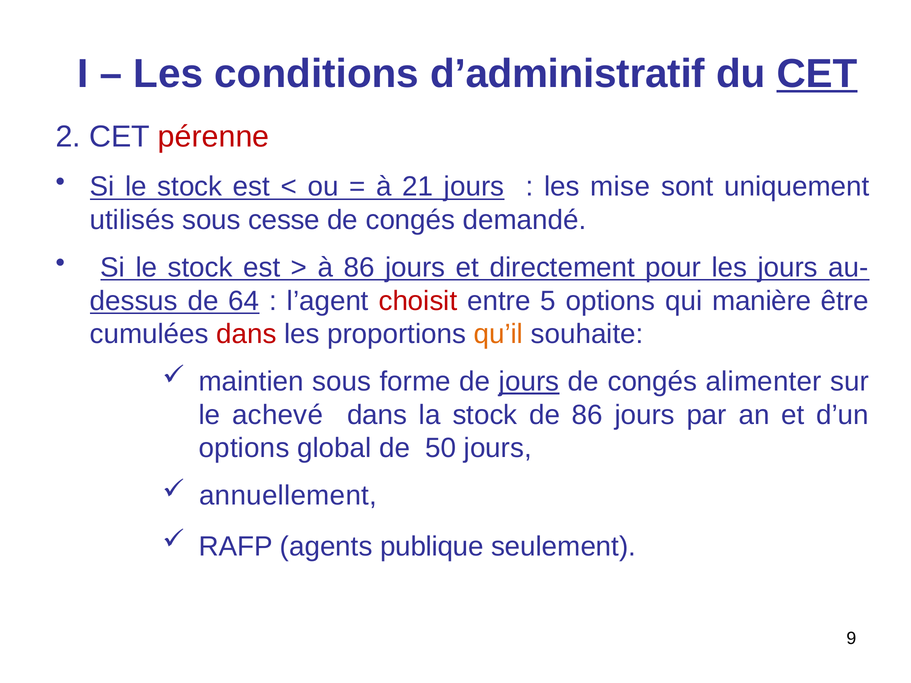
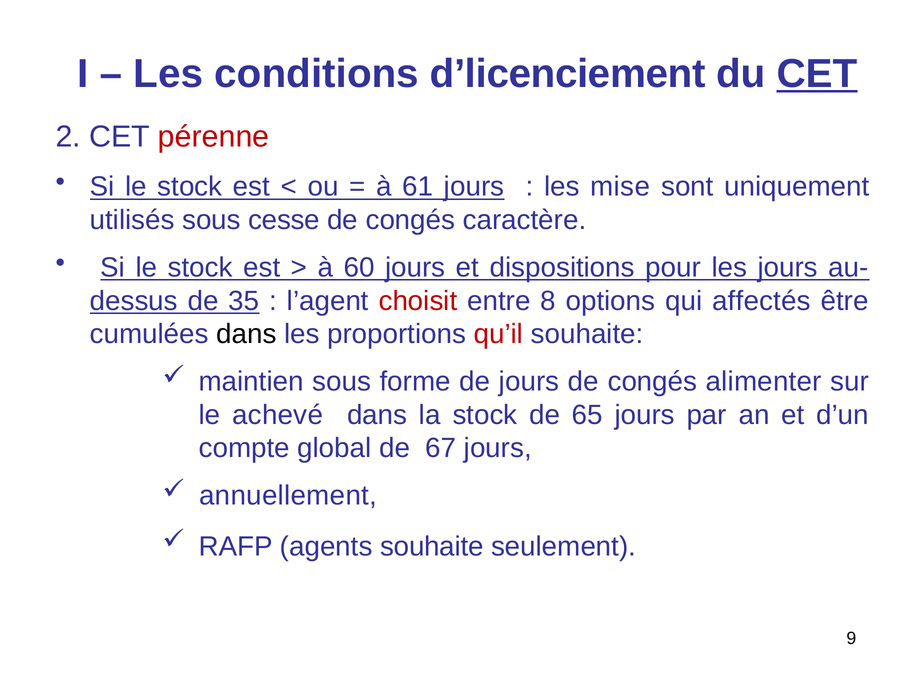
d’administratif: d’administratif -> d’licenciement
21: 21 -> 61
demandé: demandé -> caractère
à 86: 86 -> 60
directement: directement -> dispositions
64: 64 -> 35
5: 5 -> 8
manière: manière -> affectés
dans at (246, 334) colour: red -> black
qu’il colour: orange -> red
jours at (529, 382) underline: present -> none
de 86: 86 -> 65
options at (244, 448): options -> compte
50: 50 -> 67
agents publique: publique -> souhaite
